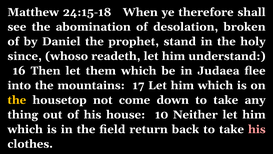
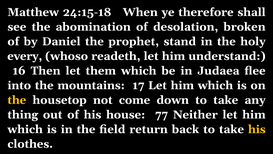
since: since -> every
10: 10 -> 77
his at (257, 129) colour: pink -> yellow
